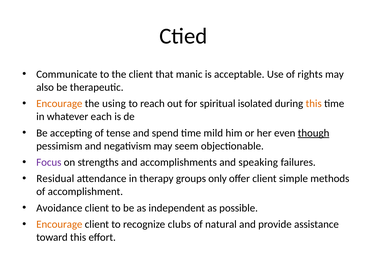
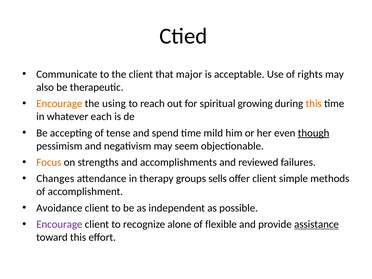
manic: manic -> major
isolated: isolated -> growing
Focus colour: purple -> orange
speaking: speaking -> reviewed
Residual: Residual -> Changes
only: only -> sells
Encourage at (59, 224) colour: orange -> purple
clubs: clubs -> alone
natural: natural -> flexible
assistance underline: none -> present
